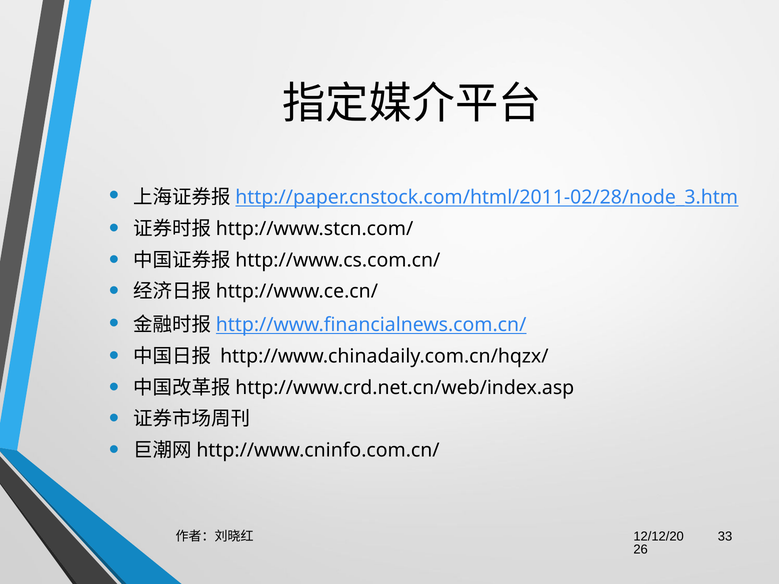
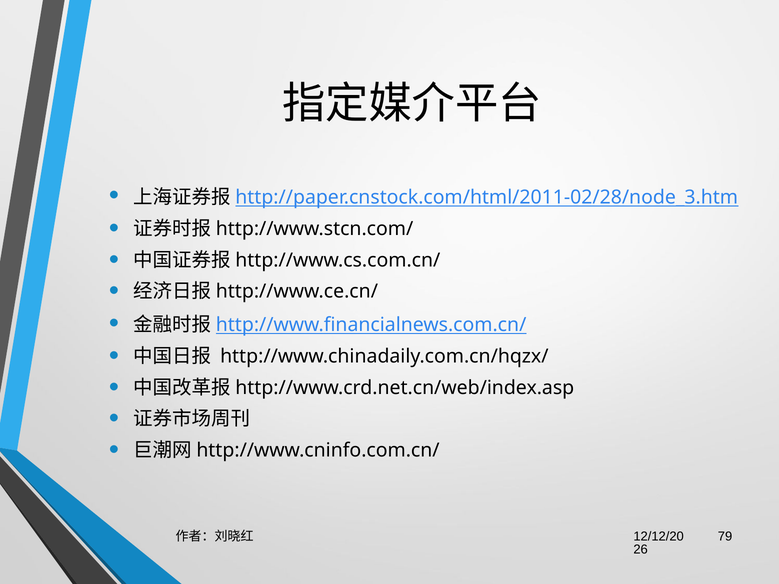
33: 33 -> 79
